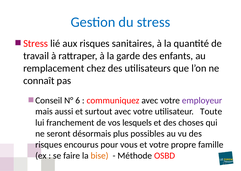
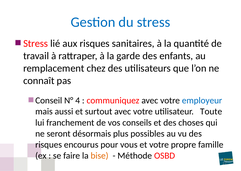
6: 6 -> 4
employeur colour: purple -> blue
lesquels: lesquels -> conseils
